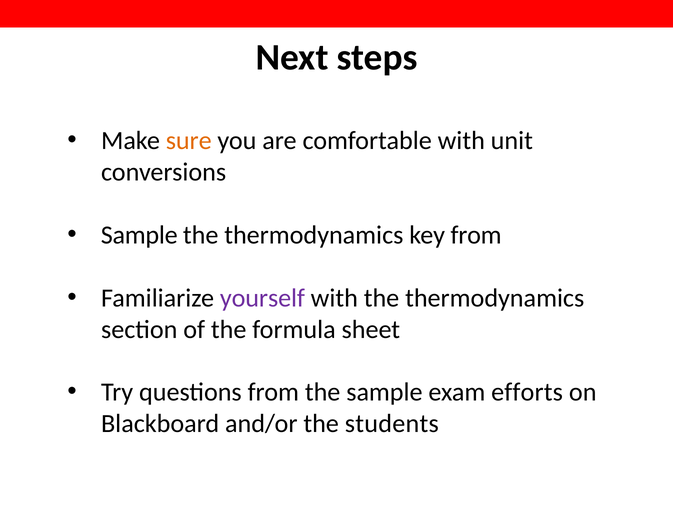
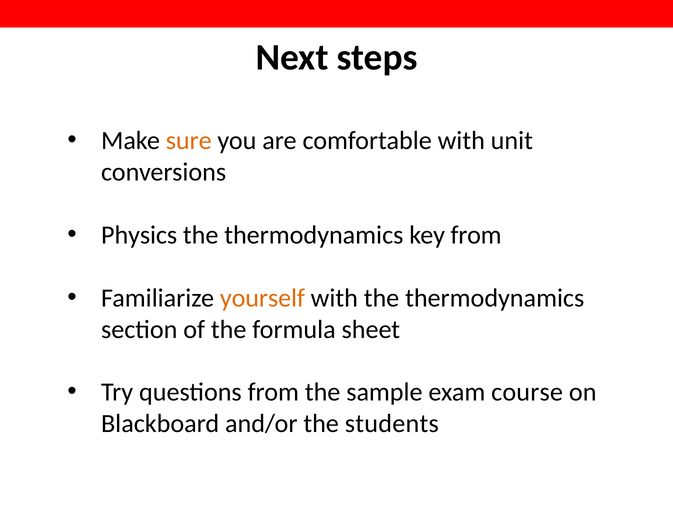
Sample at (139, 235): Sample -> Physics
yourself colour: purple -> orange
efforts: efforts -> course
